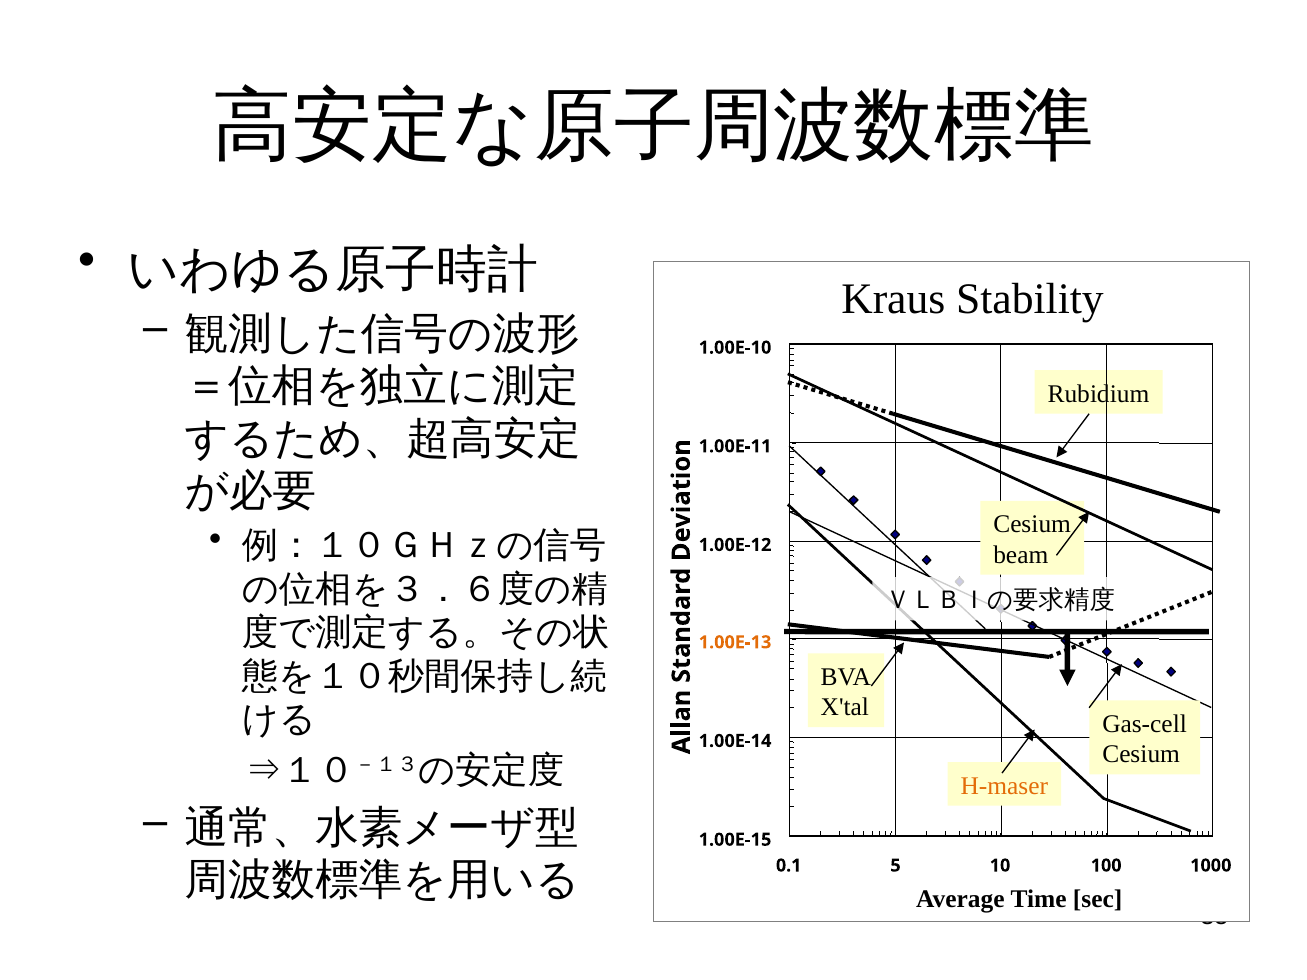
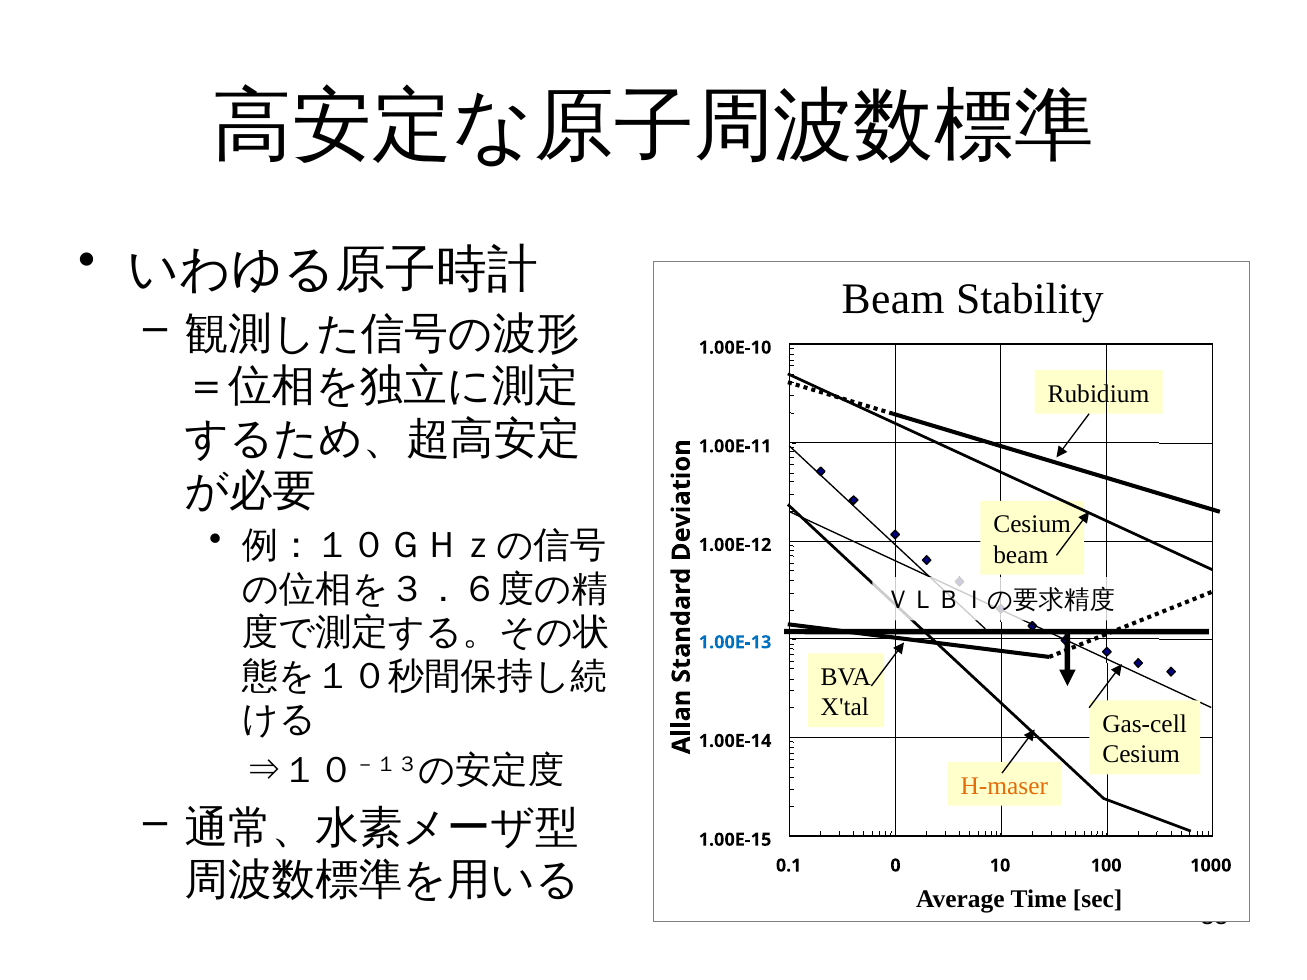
Kraus at (893, 299): Kraus -> Beam
1.00E-13 colour: orange -> blue
5: 5 -> 0
